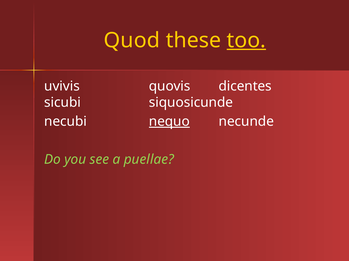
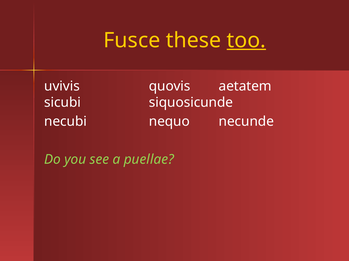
Quod: Quod -> Fusce
dicentes: dicentes -> aetatem
nequo underline: present -> none
